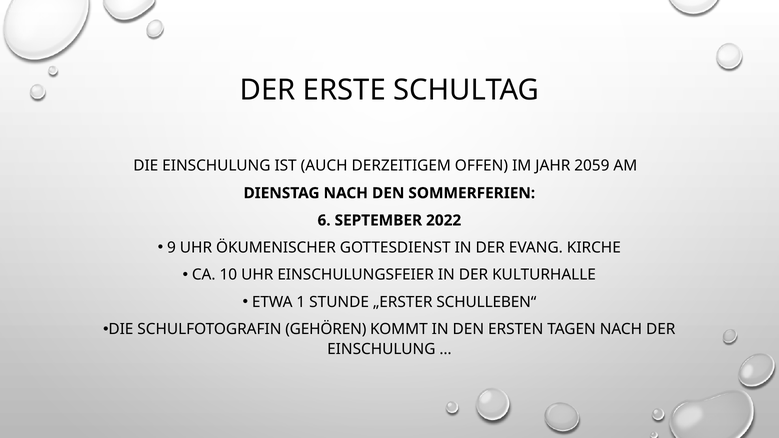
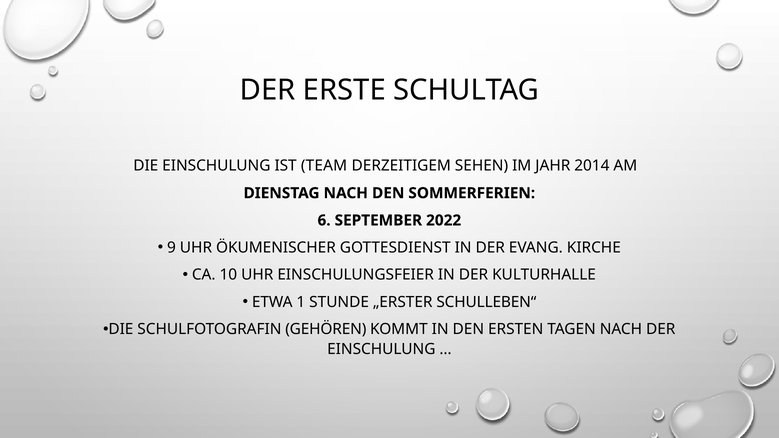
AUCH: AUCH -> TEAM
OFFEN: OFFEN -> SEHEN
2059: 2059 -> 2014
